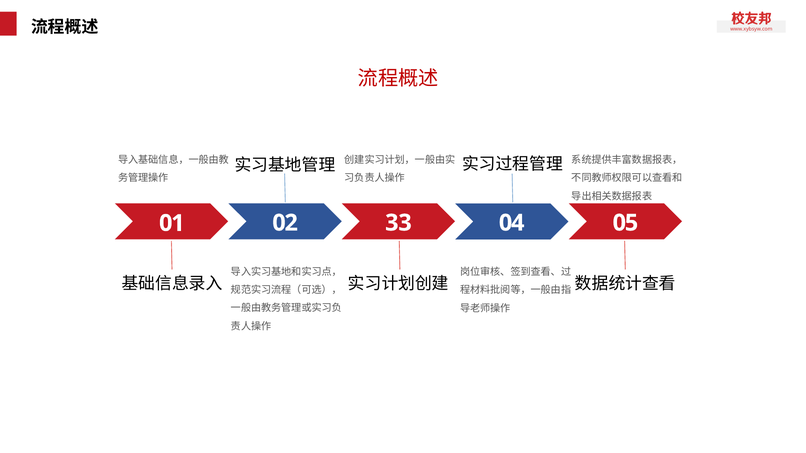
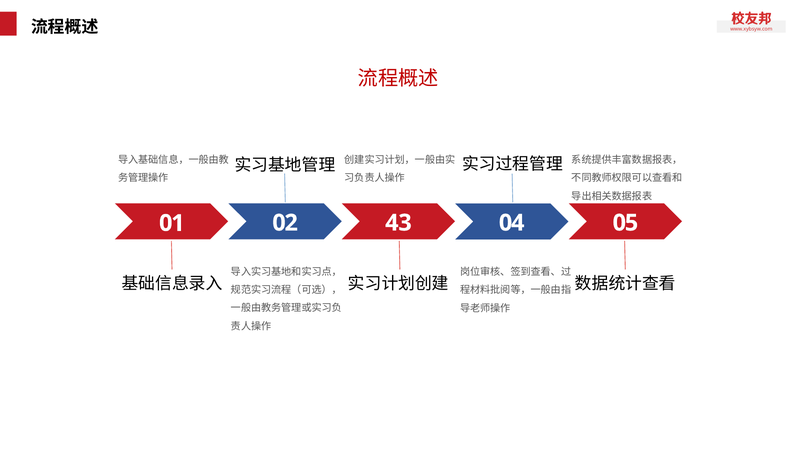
33: 33 -> 43
